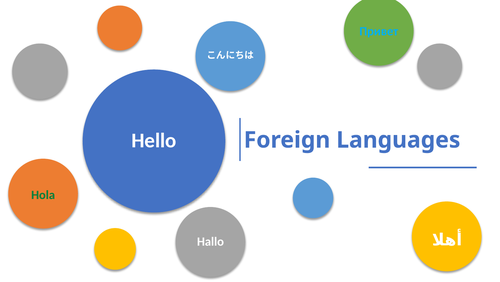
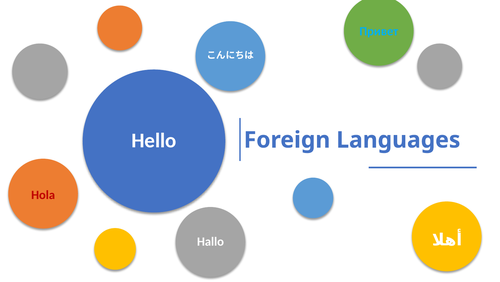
Hola colour: green -> red
